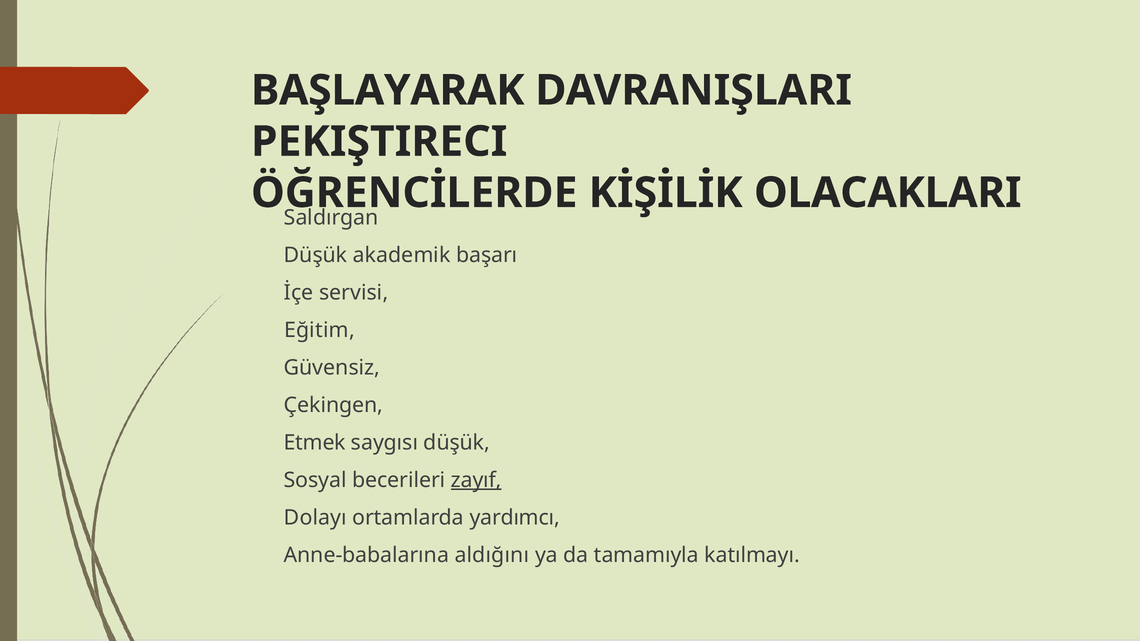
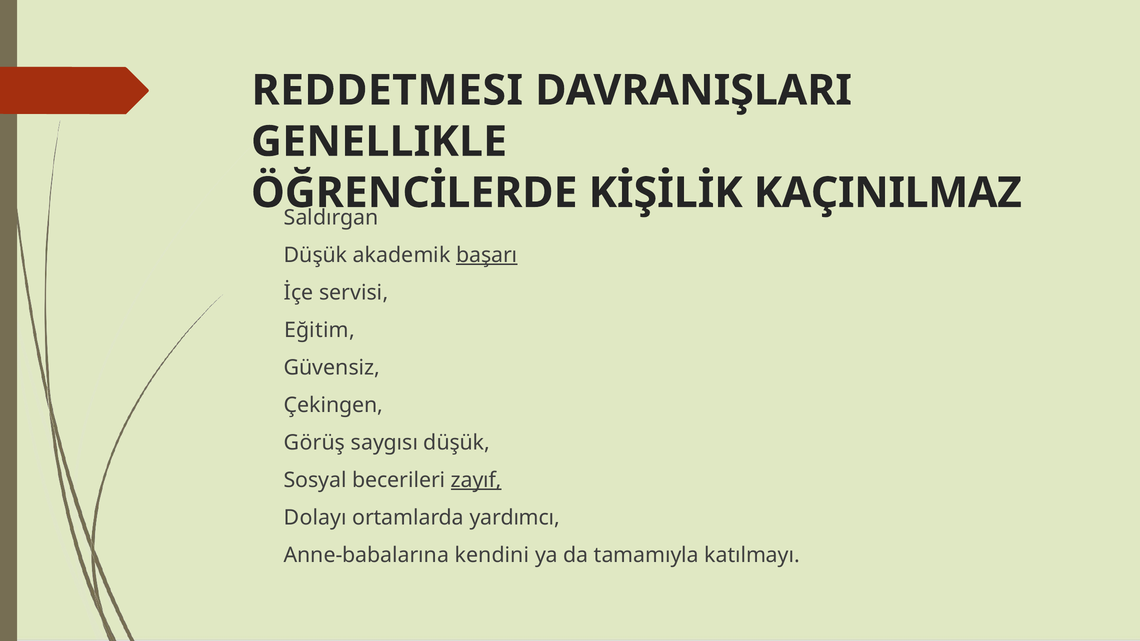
BAŞLAYARAK: BAŞLAYARAK -> REDDETMESI
PEKIŞTIRECI: PEKIŞTIRECI -> GENELLIKLE
OLACAKLARI: OLACAKLARI -> KAÇINILMAZ
başarı underline: none -> present
Etmek: Etmek -> Görüş
aldığını: aldığını -> kendini
